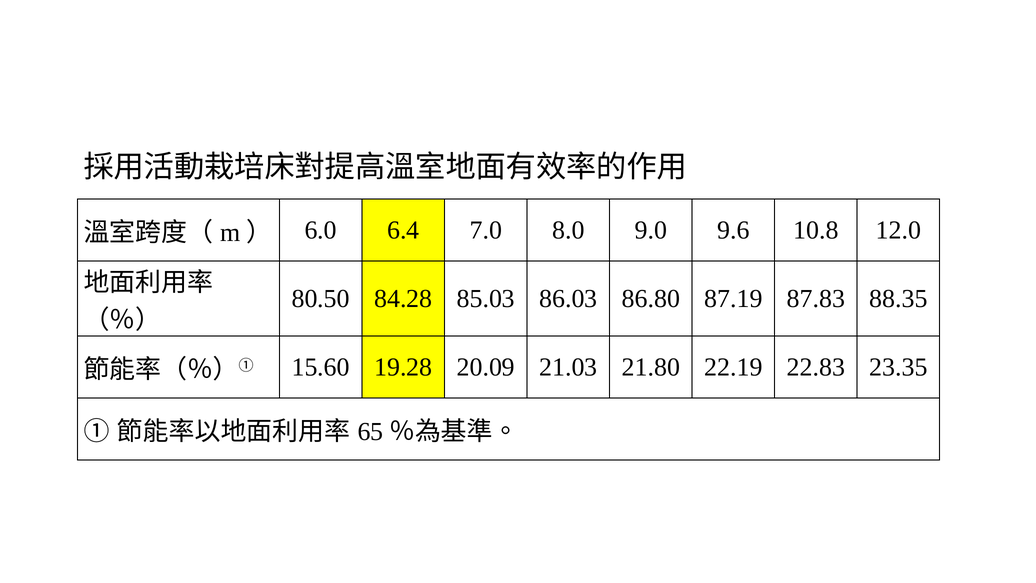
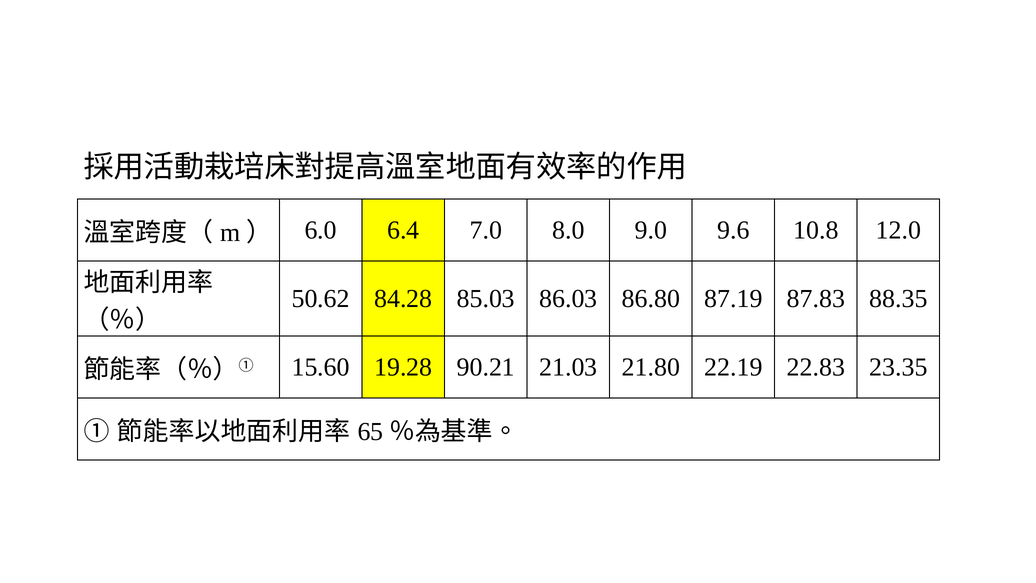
80.50: 80.50 -> 50.62
20.09: 20.09 -> 90.21
